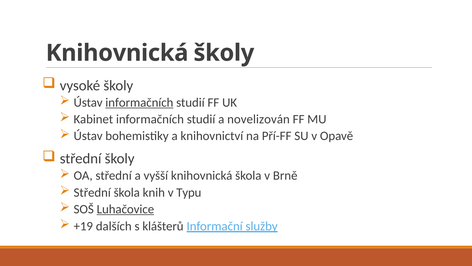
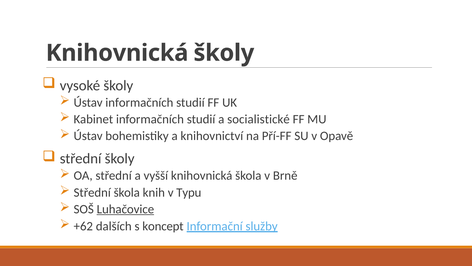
informačních at (139, 102) underline: present -> none
novelizován: novelizován -> socialistické
+19: +19 -> +62
klášterů: klášterů -> koncept
